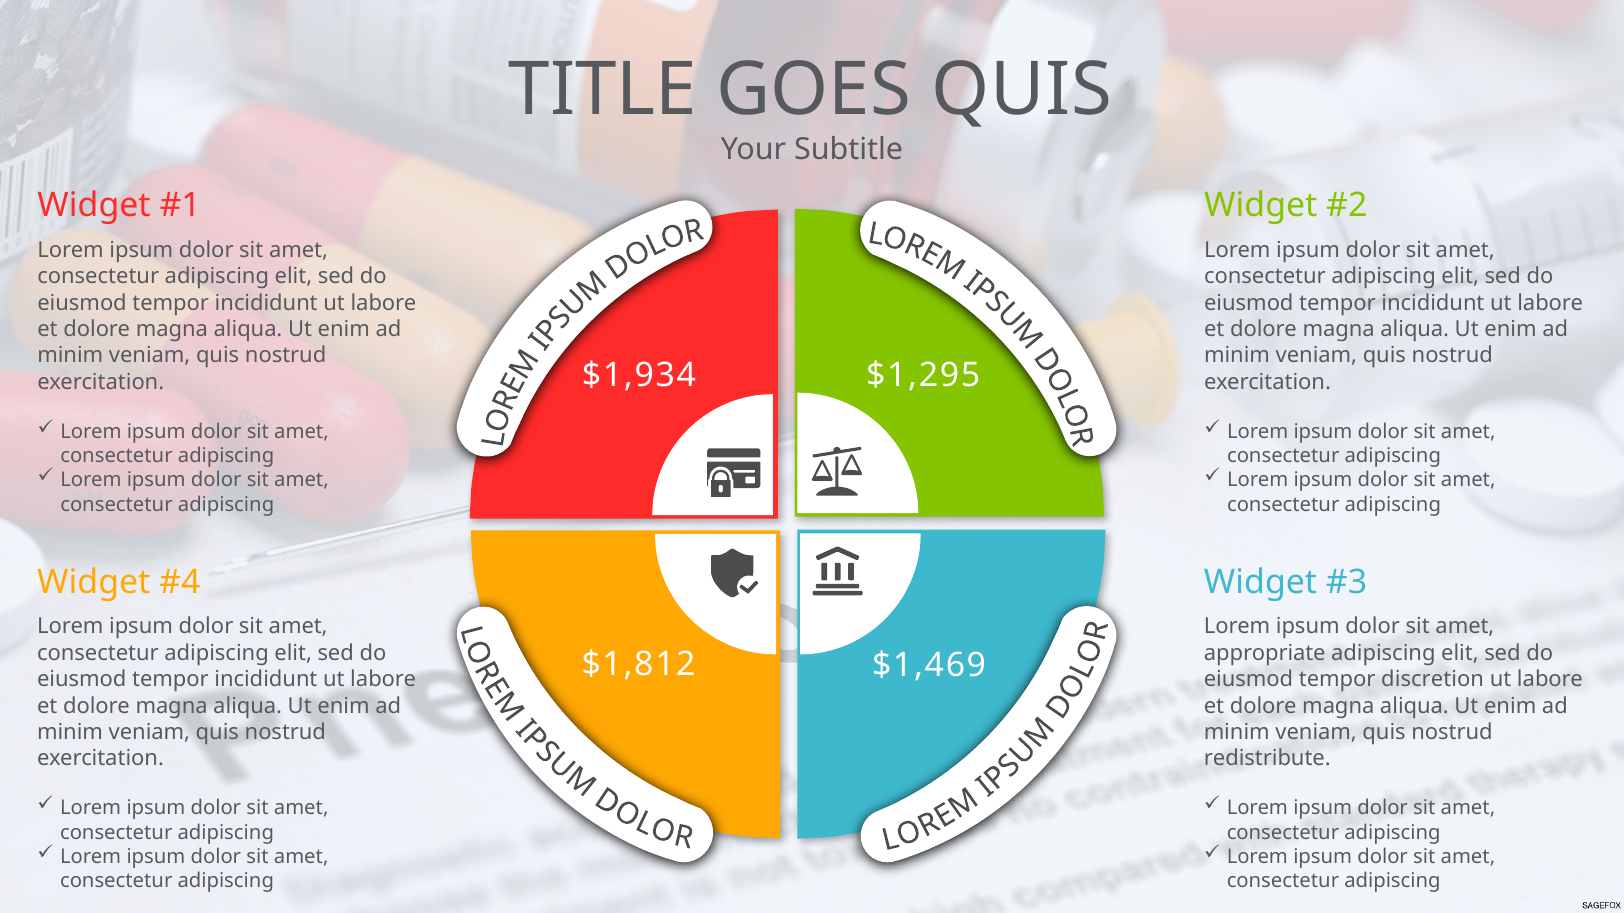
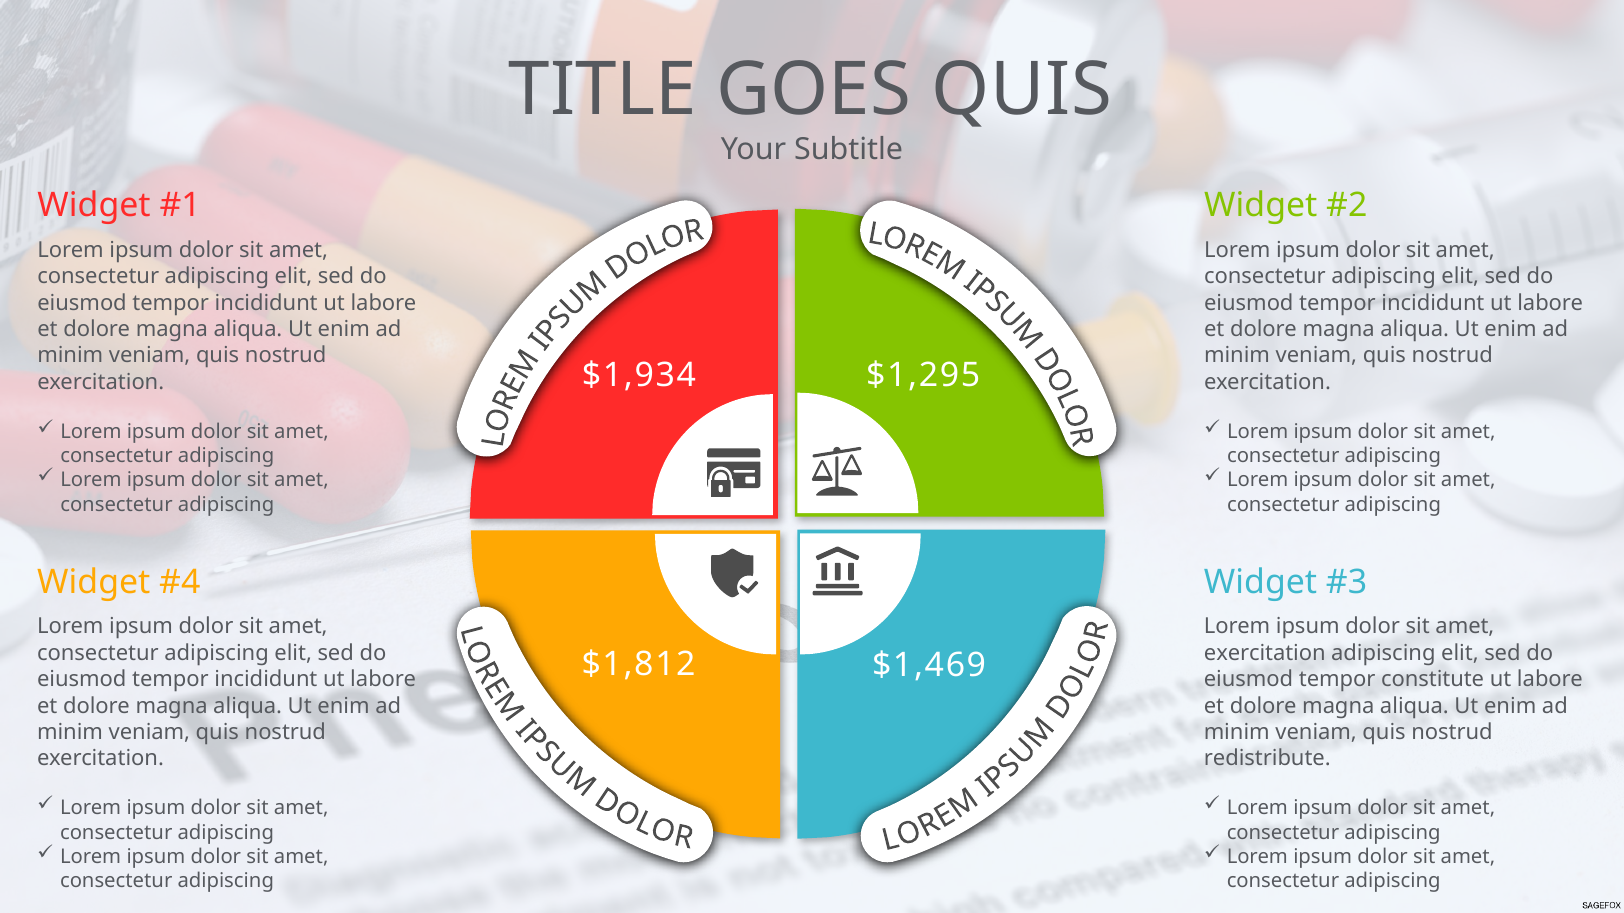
appropriate at (1265, 653): appropriate -> exercitation
discretion: discretion -> constitute
